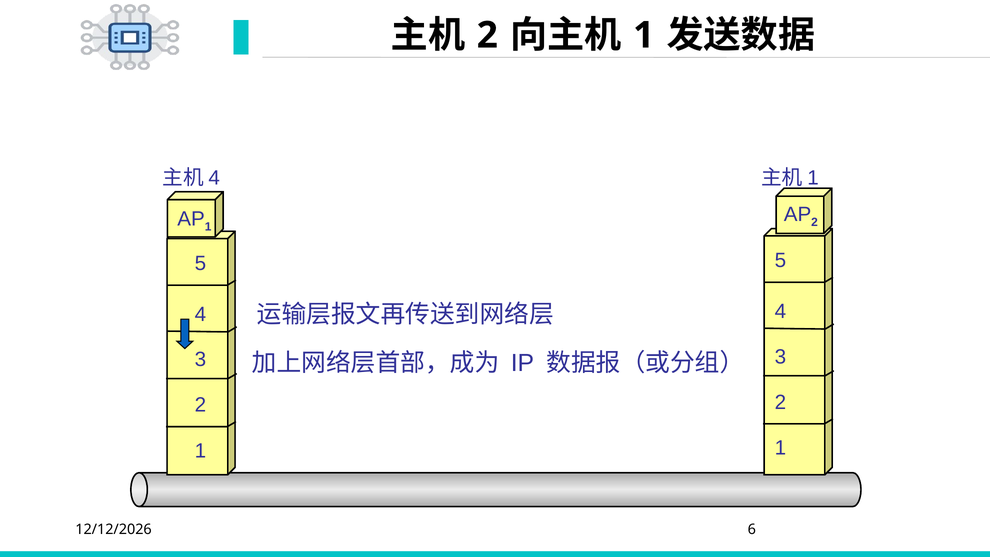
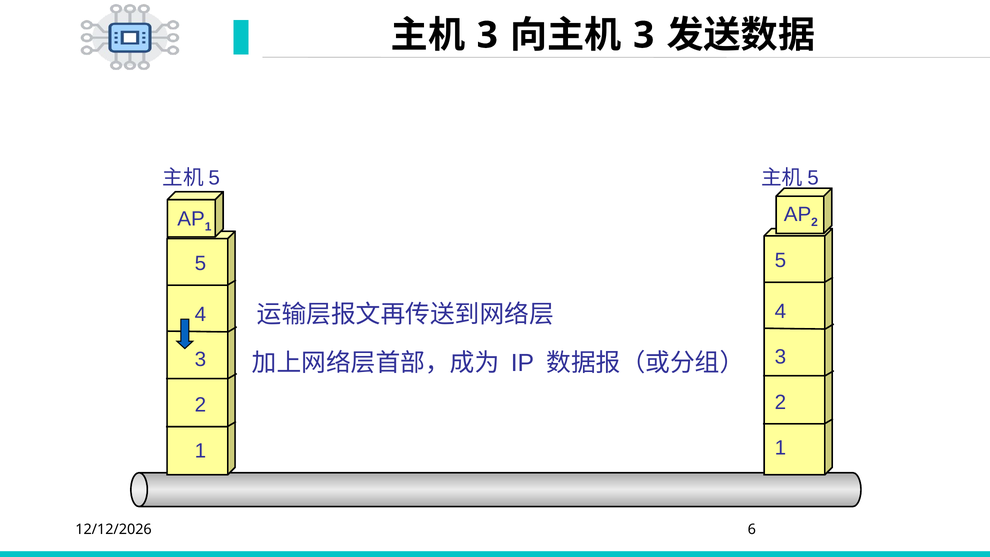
2 at (487, 35): 2 -> 3
1 at (644, 35): 1 -> 3
4 at (214, 178): 4 -> 5
1 at (813, 178): 1 -> 5
